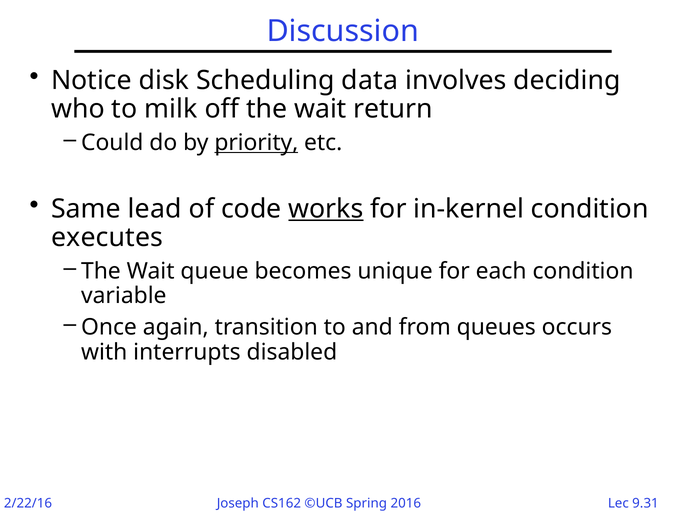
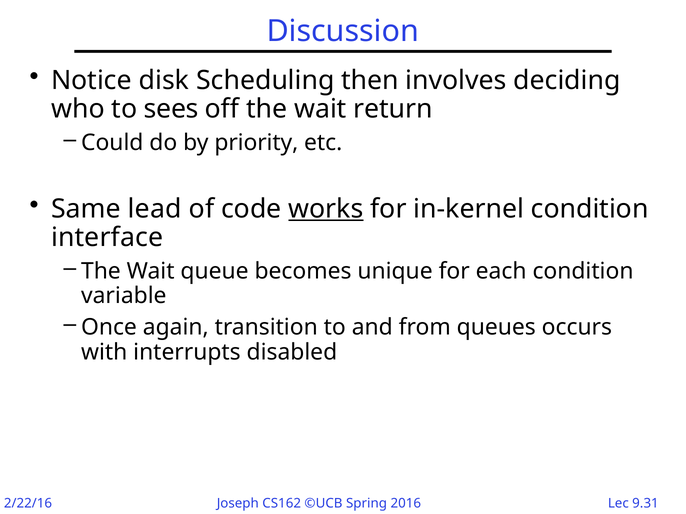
data: data -> then
milk: milk -> sees
priority underline: present -> none
executes: executes -> interface
